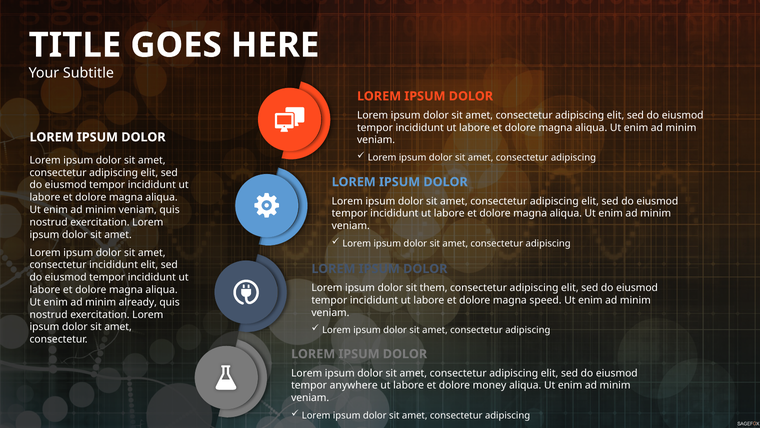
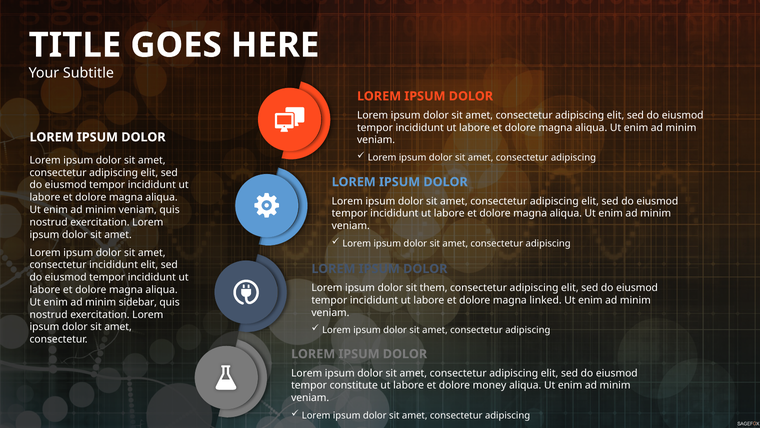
speed: speed -> linked
already: already -> sidebar
anywhere: anywhere -> constitute
